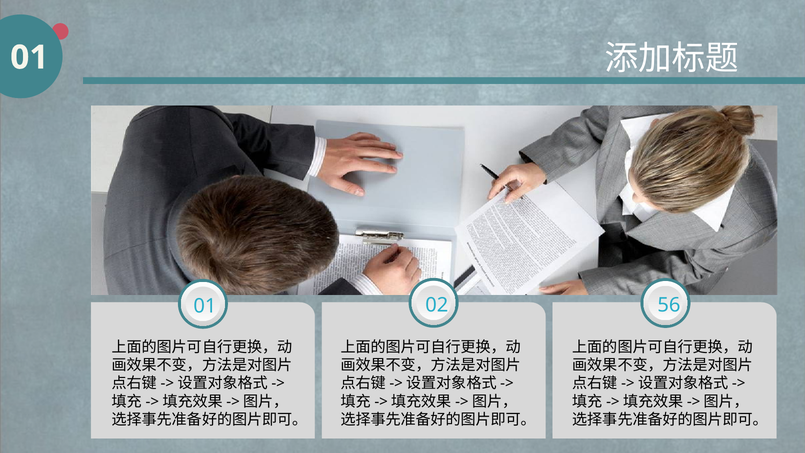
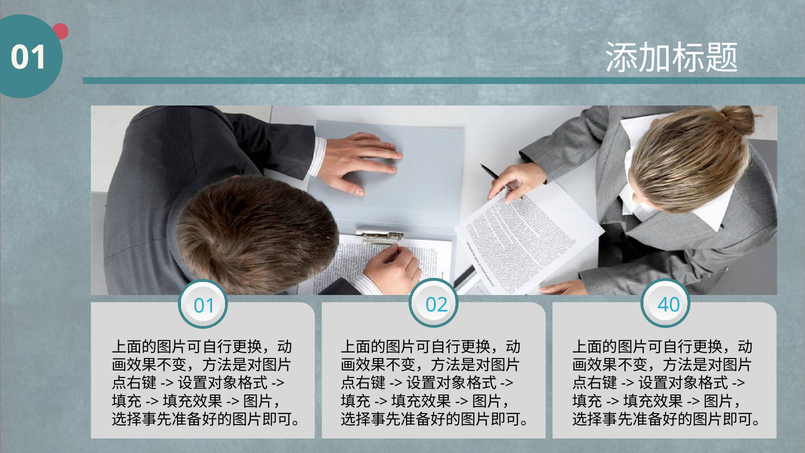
56: 56 -> 40
